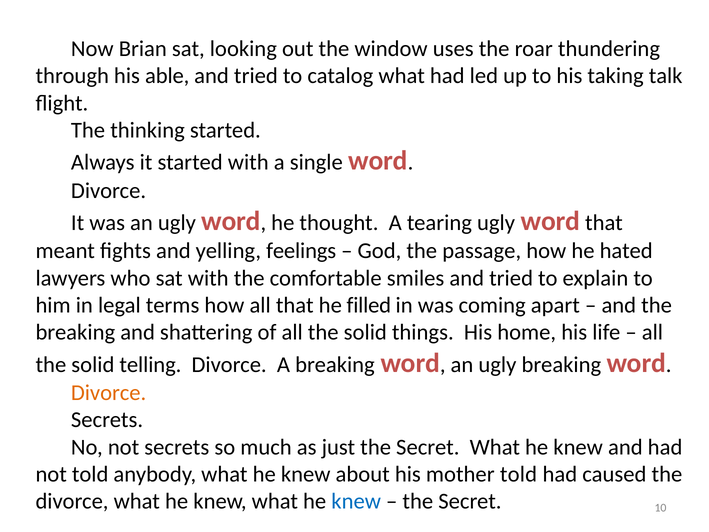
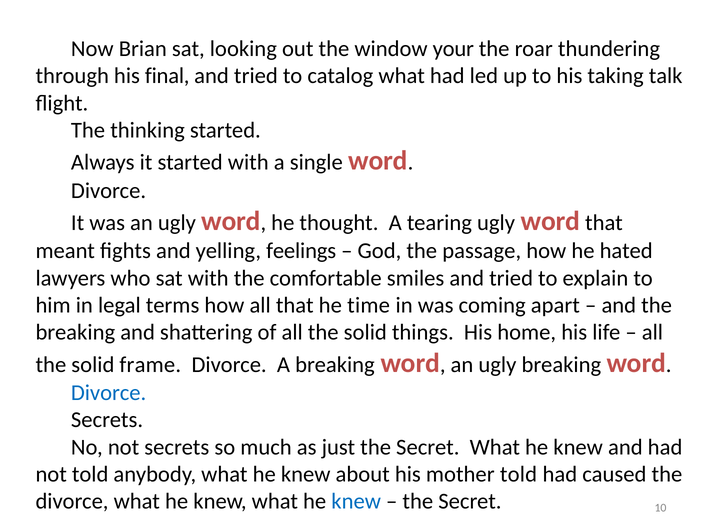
uses: uses -> your
able: able -> final
filled: filled -> time
telling: telling -> frame
Divorce at (109, 393) colour: orange -> blue
